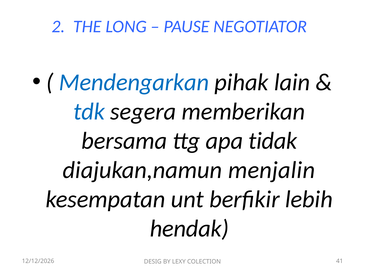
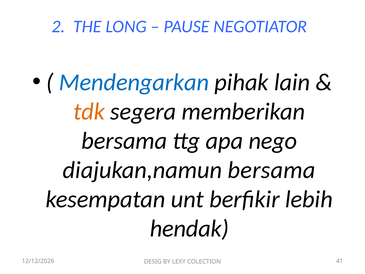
tdk colour: blue -> orange
tidak: tidak -> nego
diajukan,namun menjalin: menjalin -> bersama
